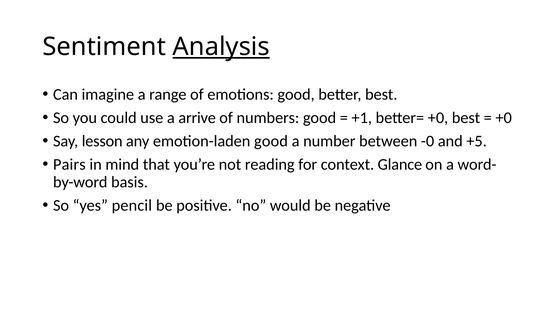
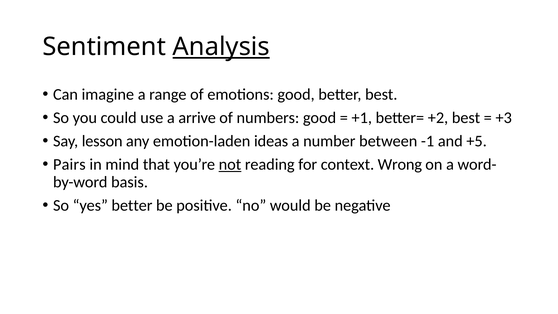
better= +0: +0 -> +2
+0 at (504, 118): +0 -> +3
emotion-laden good: good -> ideas
-0: -0 -> -1
not underline: none -> present
Glance: Glance -> Wrong
yes pencil: pencil -> better
